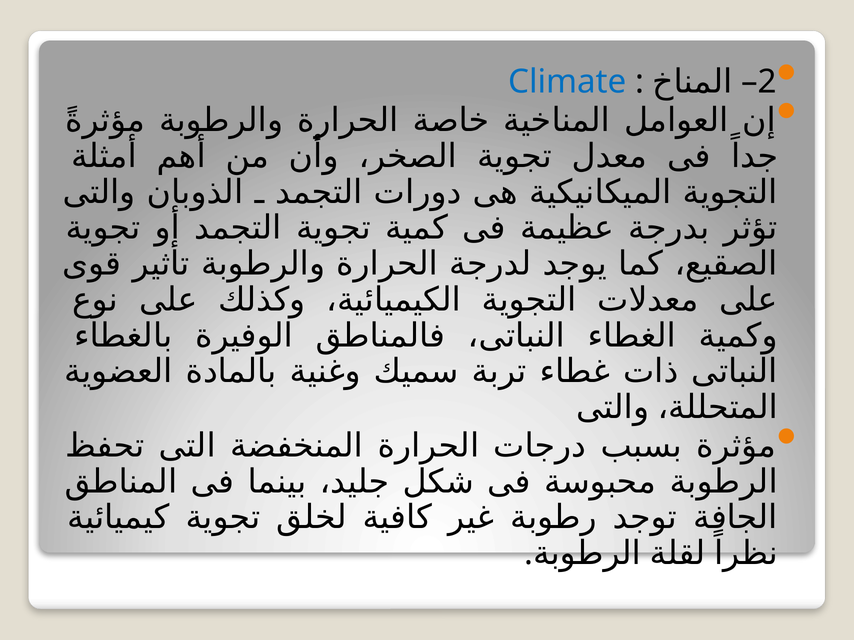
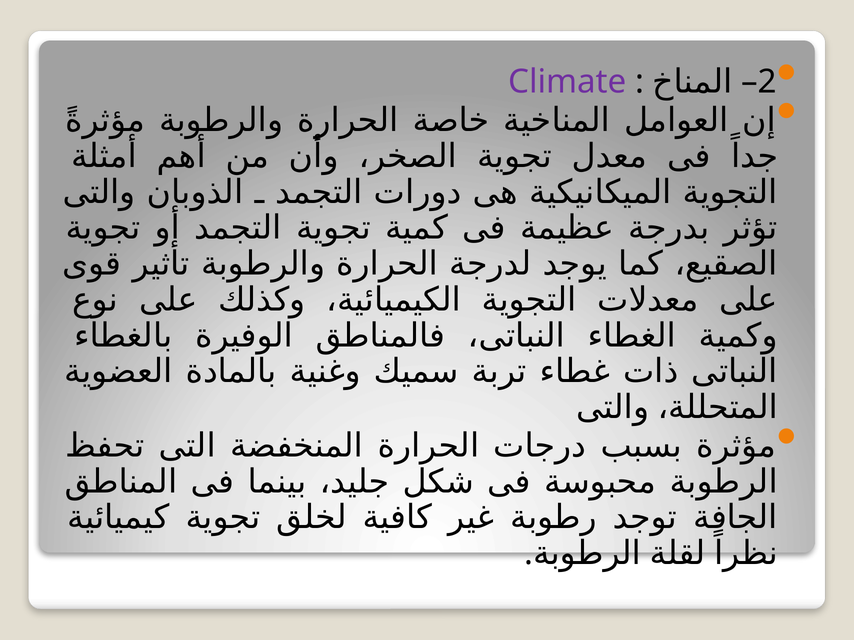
Climate colour: blue -> purple
